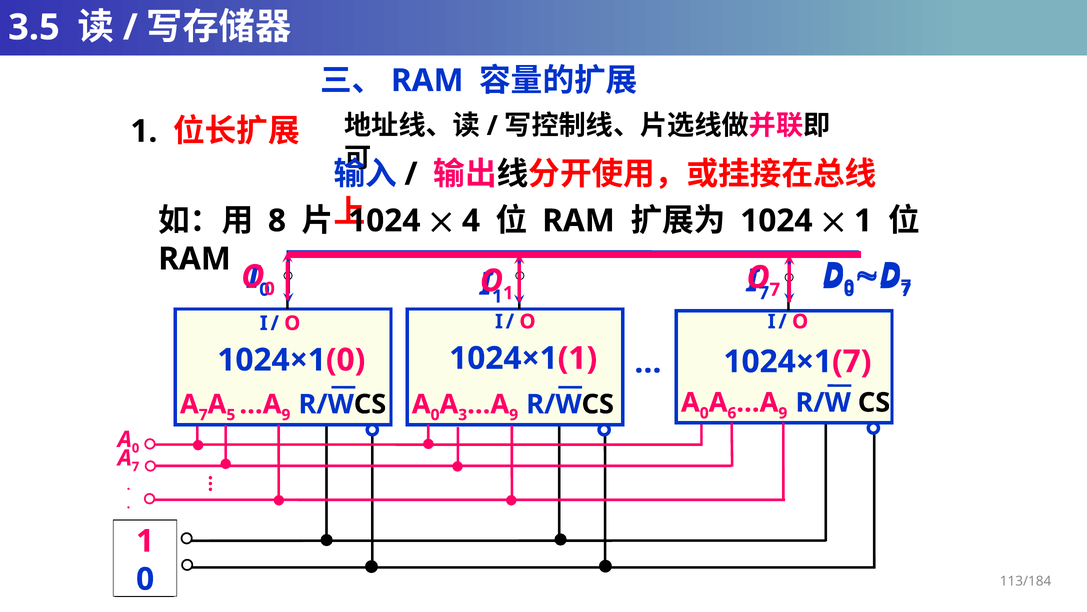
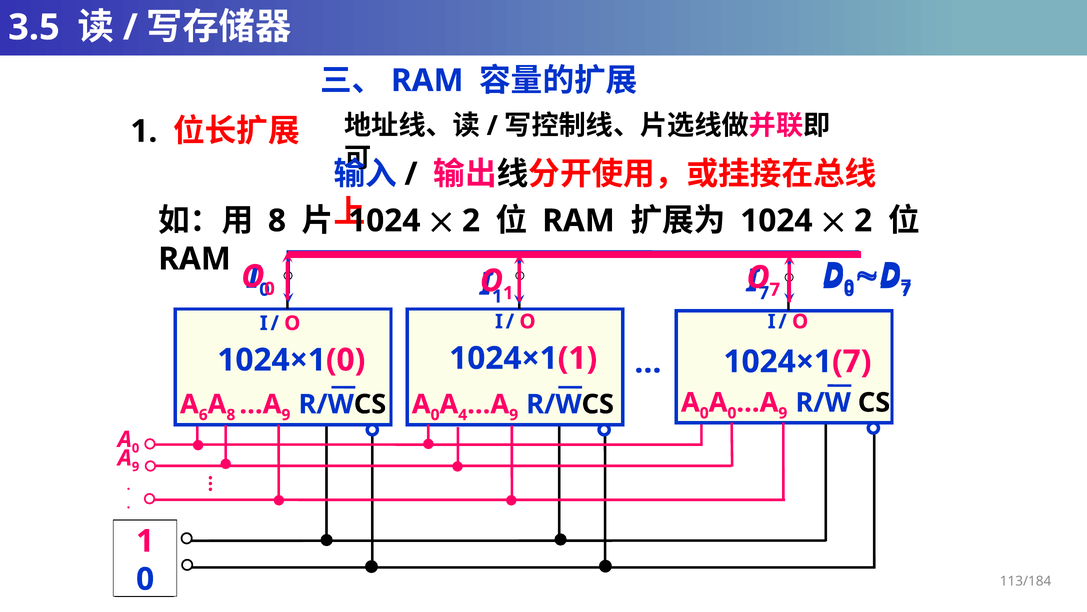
4 at (471, 221): 4 -> 2
1 at (863, 221): 1 -> 2
6 at (732, 413): 6 -> 0
7 at (203, 415): 7 -> 6
5 at (231, 415): 5 -> 8
3: 3 -> 4
7 at (136, 466): 7 -> 9
